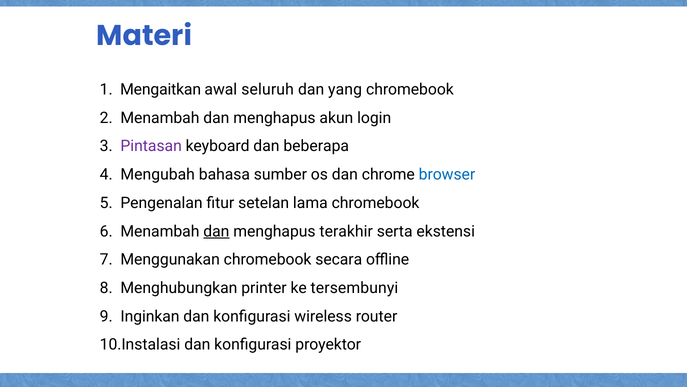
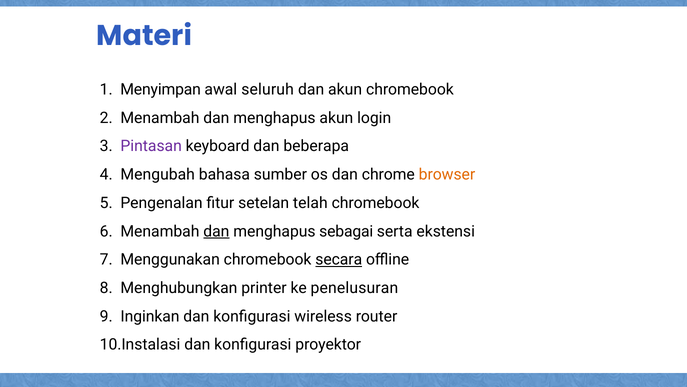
Mengaitkan: Mengaitkan -> Menyimpan
dan yang: yang -> akun
browser colour: blue -> orange
lama: lama -> telah
terakhir: terakhir -> sebagai
secara underline: none -> present
tersembunyi: tersembunyi -> penelusuran
